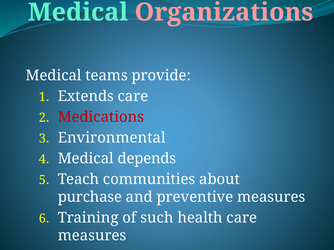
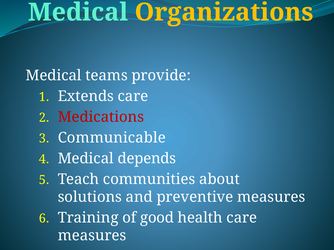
Organizations colour: pink -> yellow
Environmental: Environmental -> Communicable
purchase: purchase -> solutions
such: such -> good
